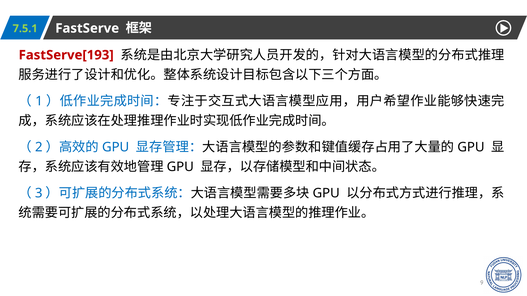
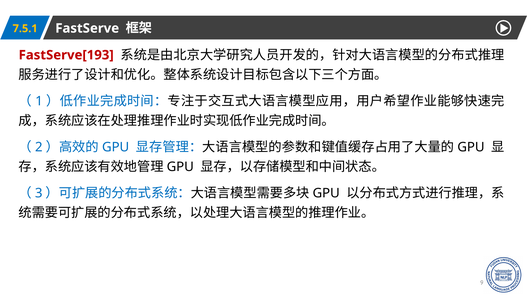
7.5.1 colour: light green -> yellow
